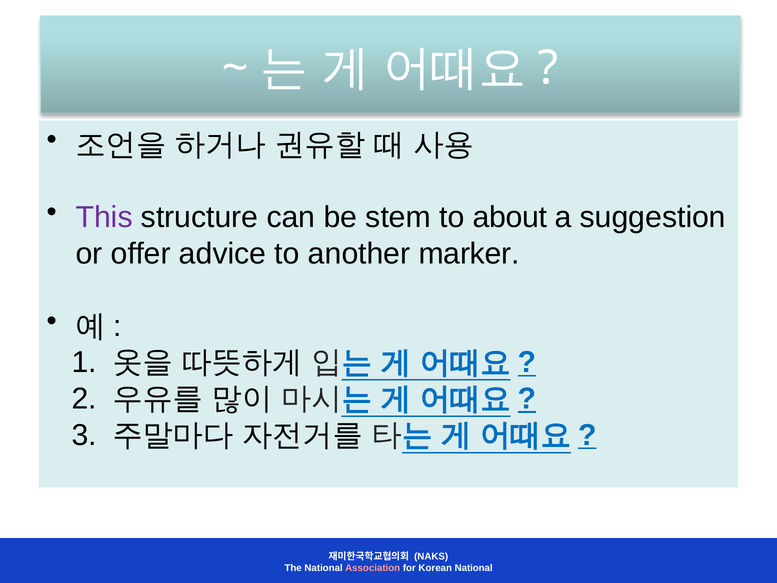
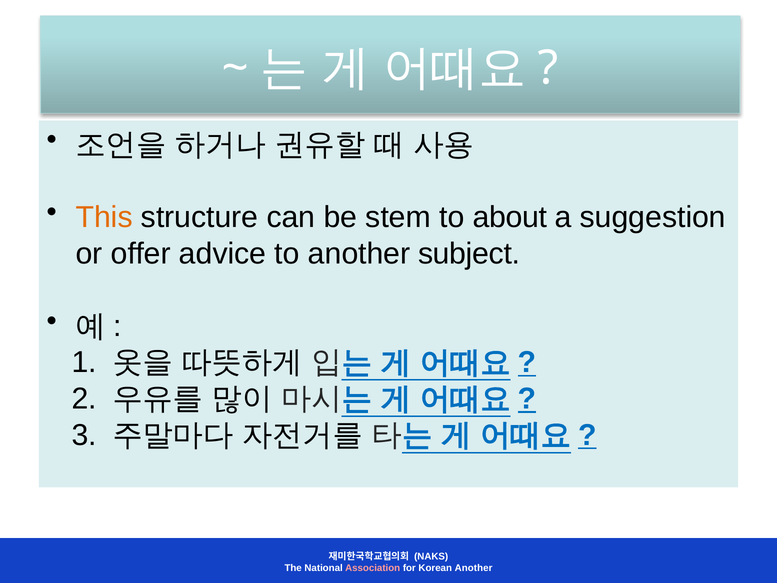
This colour: purple -> orange
marker: marker -> subject
Korean National: National -> Another
